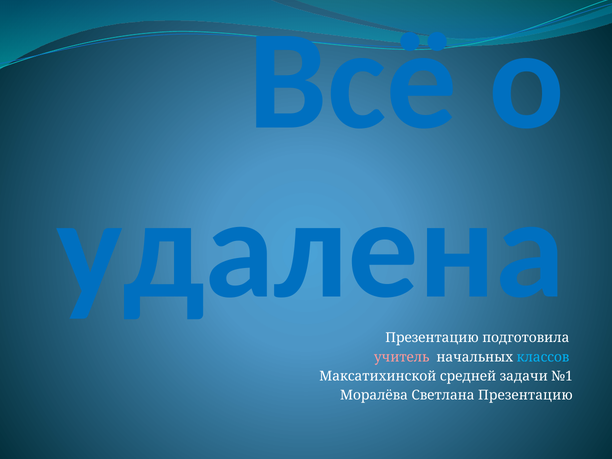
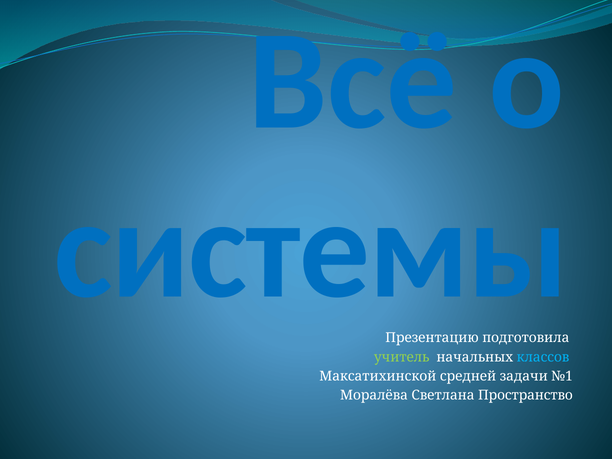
удалена: удалена -> системы
учитель colour: pink -> light green
Светлана Презентацию: Презентацию -> Пространство
